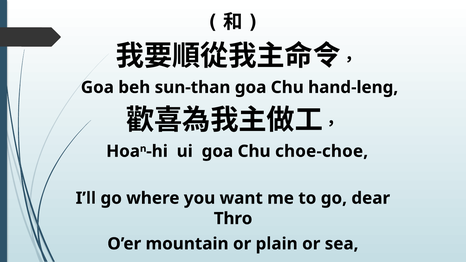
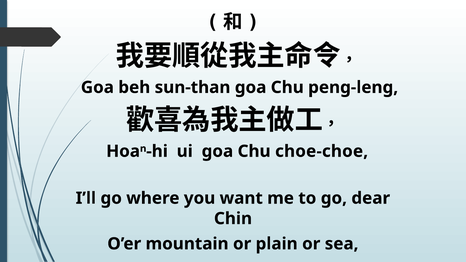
hand-leng: hand-leng -> peng-leng
Thro: Thro -> Chin
